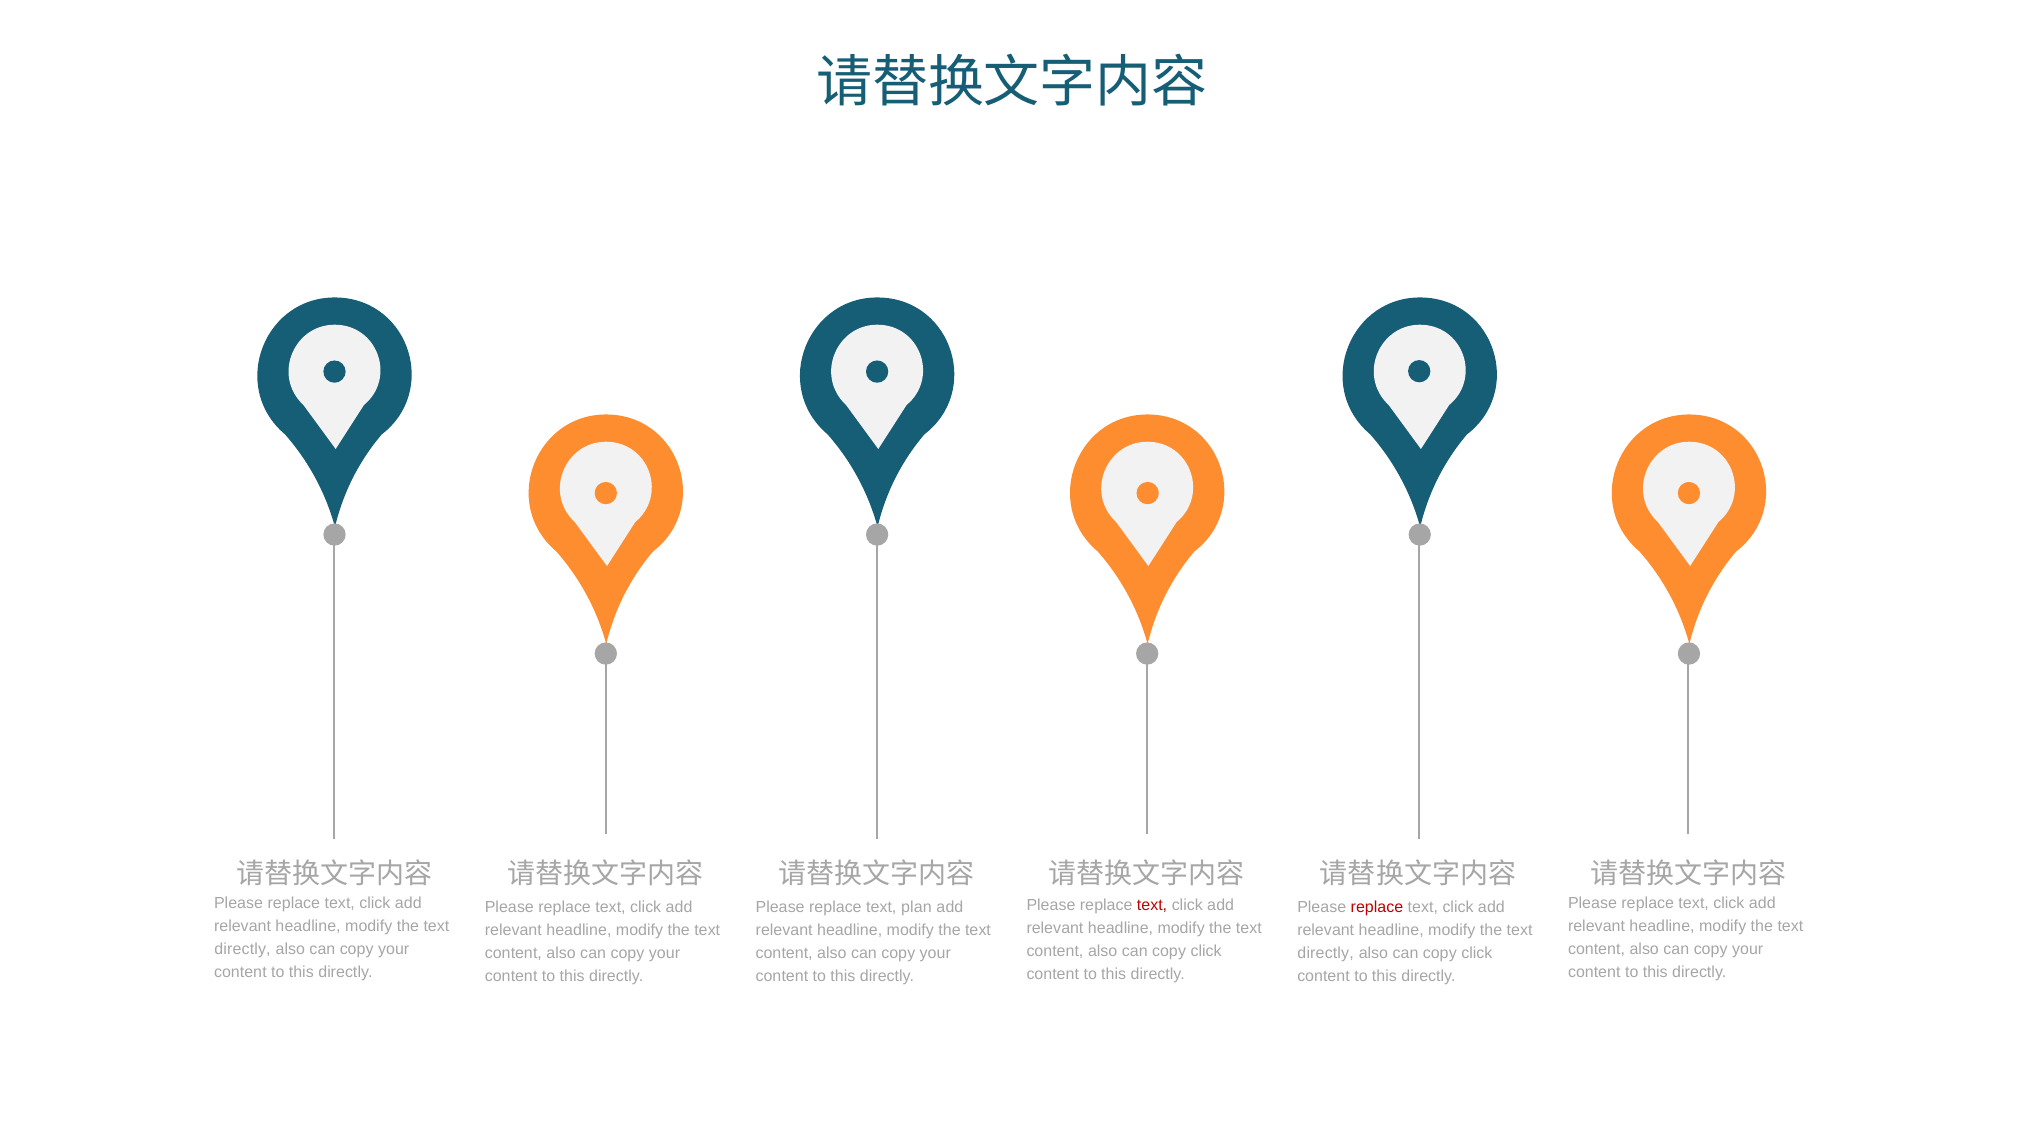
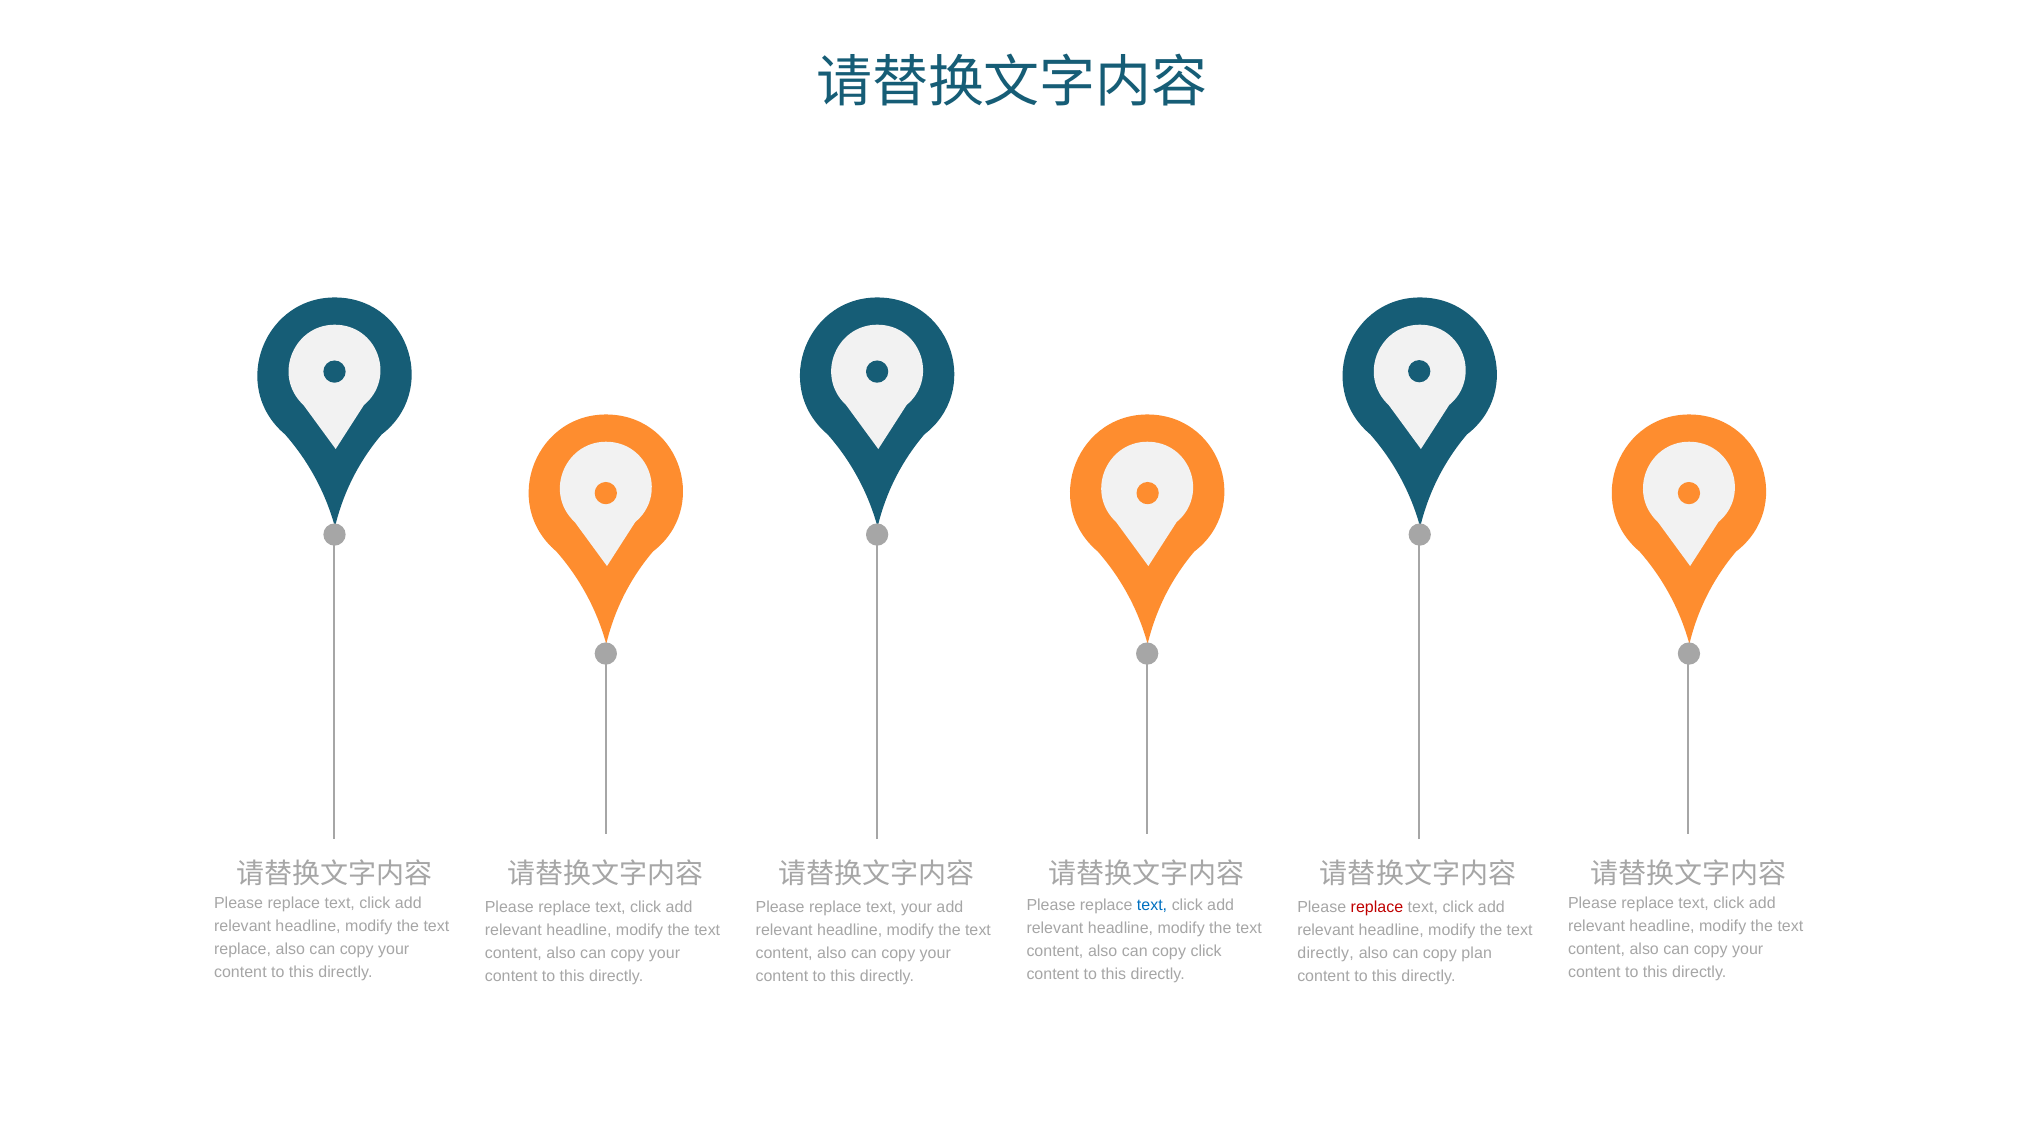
text at (1152, 906) colour: red -> blue
text plan: plan -> your
directly at (242, 949): directly -> replace
click at (1477, 954): click -> plan
